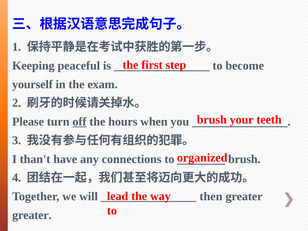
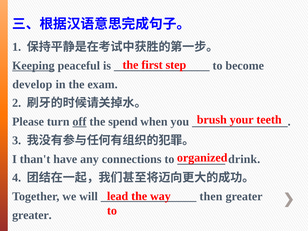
Keeping underline: none -> present
yourself: yourself -> develop
hours: hours -> spend
brush at (244, 159): brush -> drink
